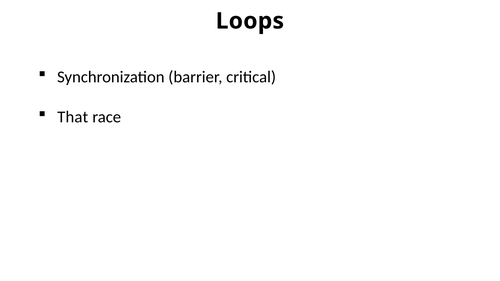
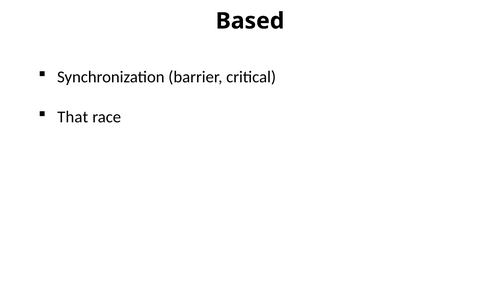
Loops: Loops -> Based
